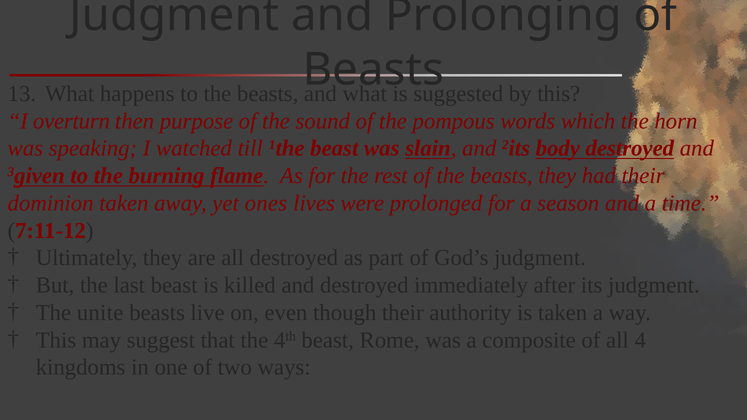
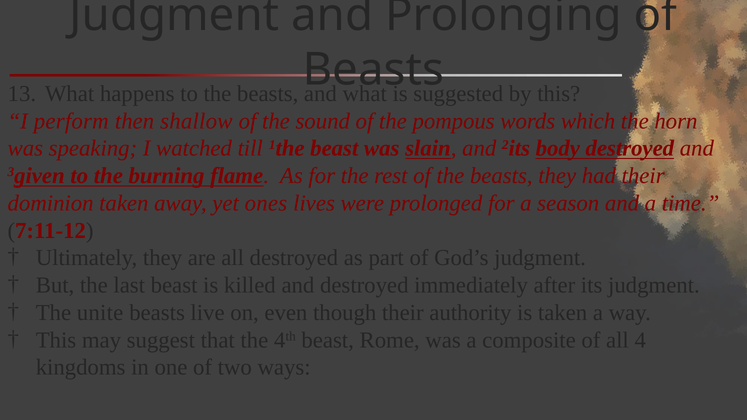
overturn: overturn -> perform
purpose: purpose -> shallow
